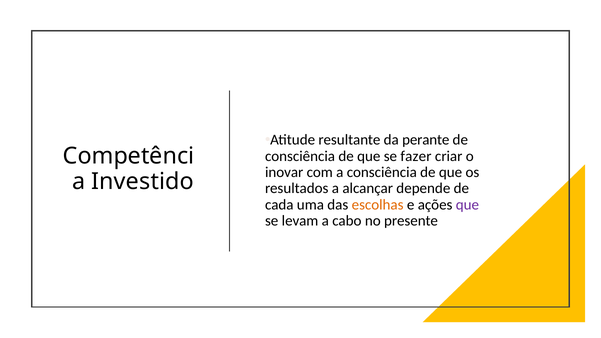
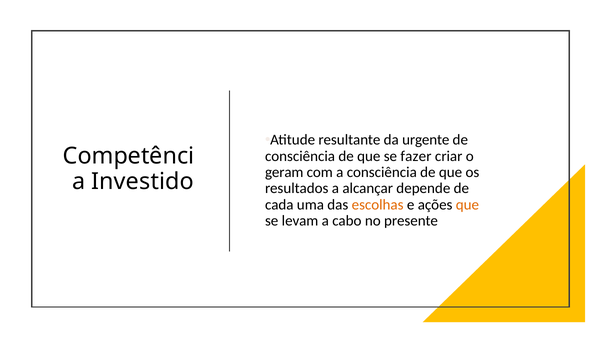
perante: perante -> urgente
inovar: inovar -> geram
que at (467, 205) colour: purple -> orange
